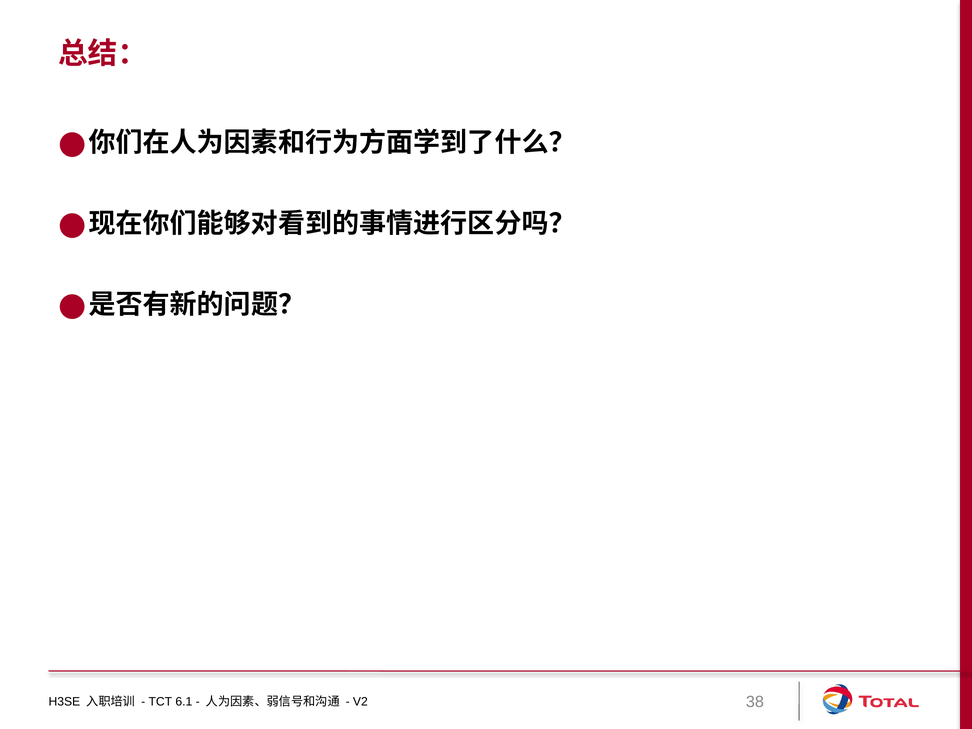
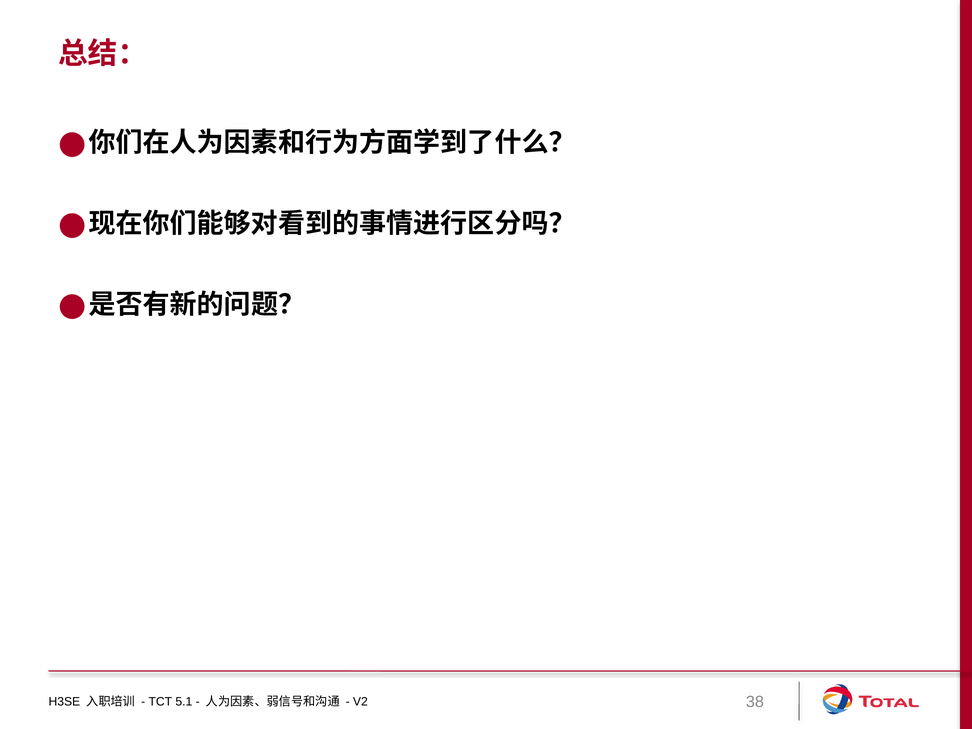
6.1: 6.1 -> 5.1
